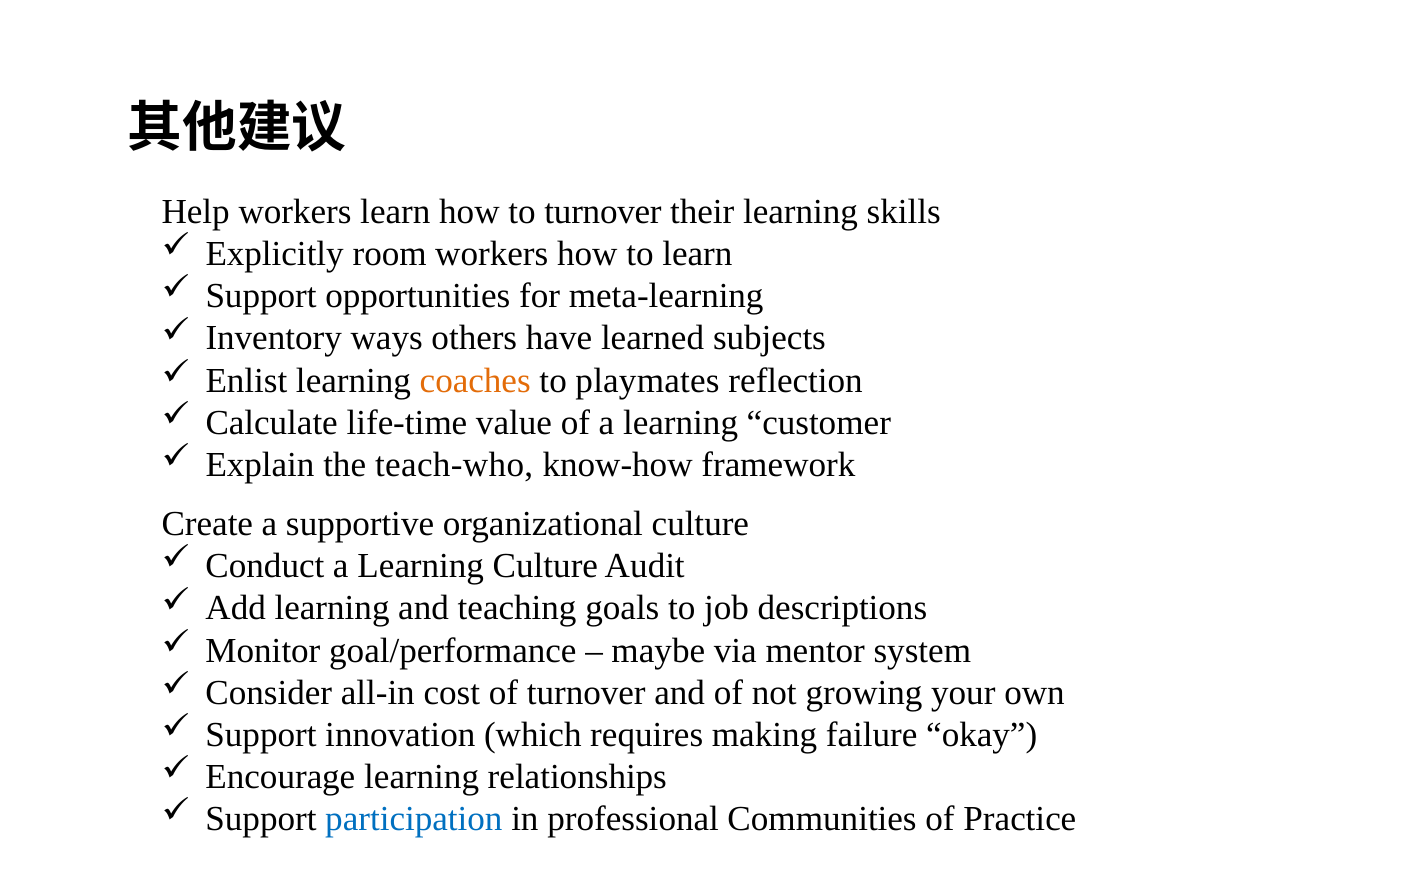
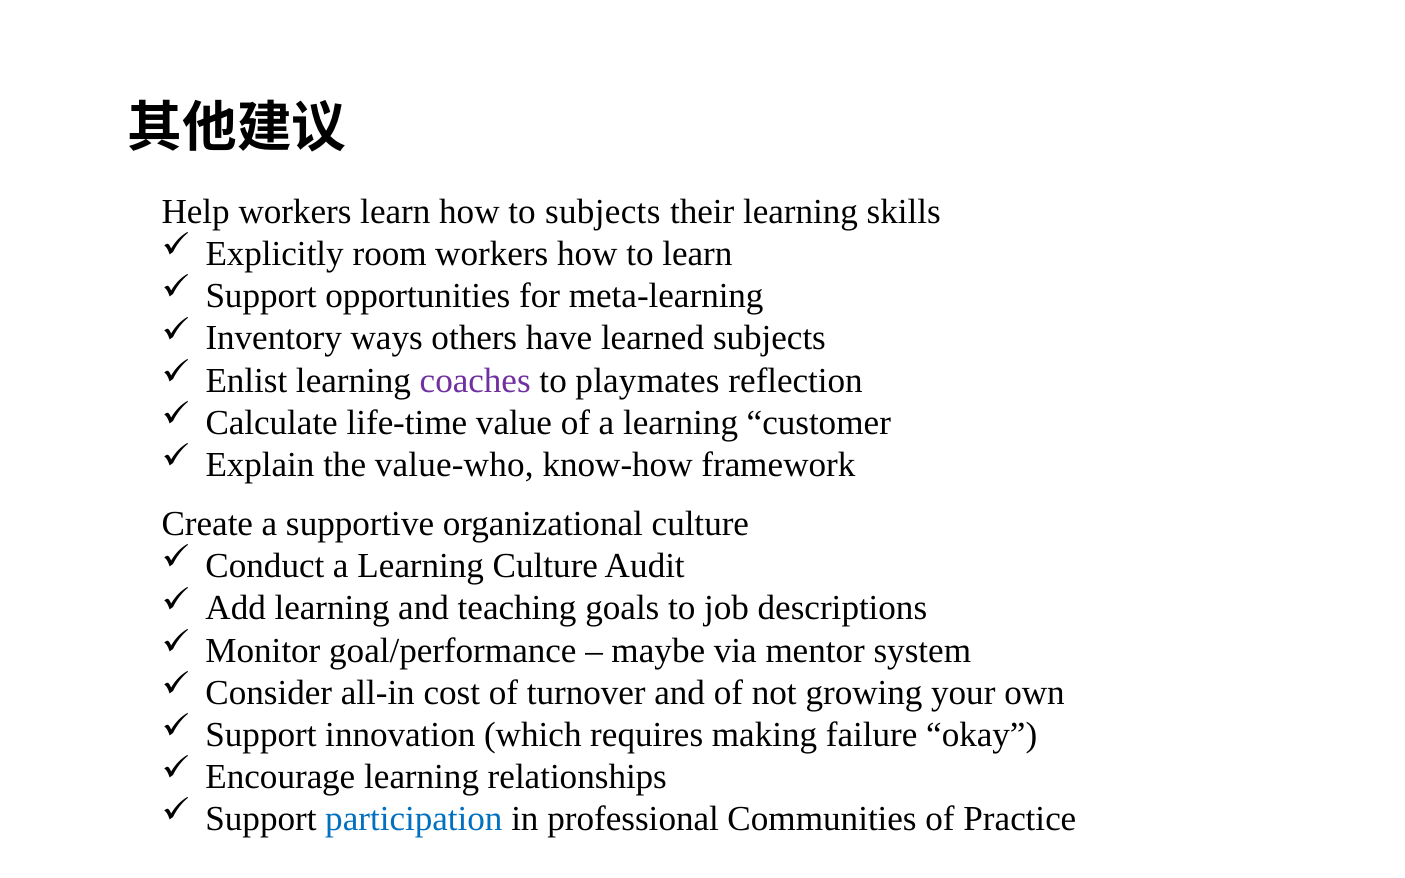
to turnover: turnover -> subjects
coaches colour: orange -> purple
teach-who: teach-who -> value-who
